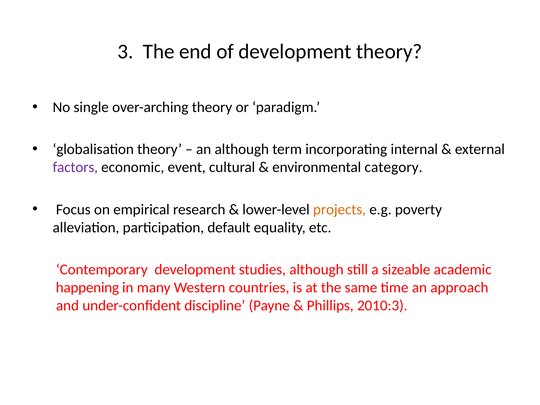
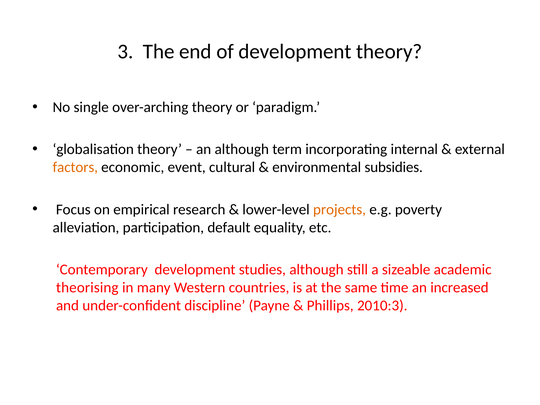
factors colour: purple -> orange
category: category -> subsidies
happening: happening -> theorising
approach: approach -> increased
